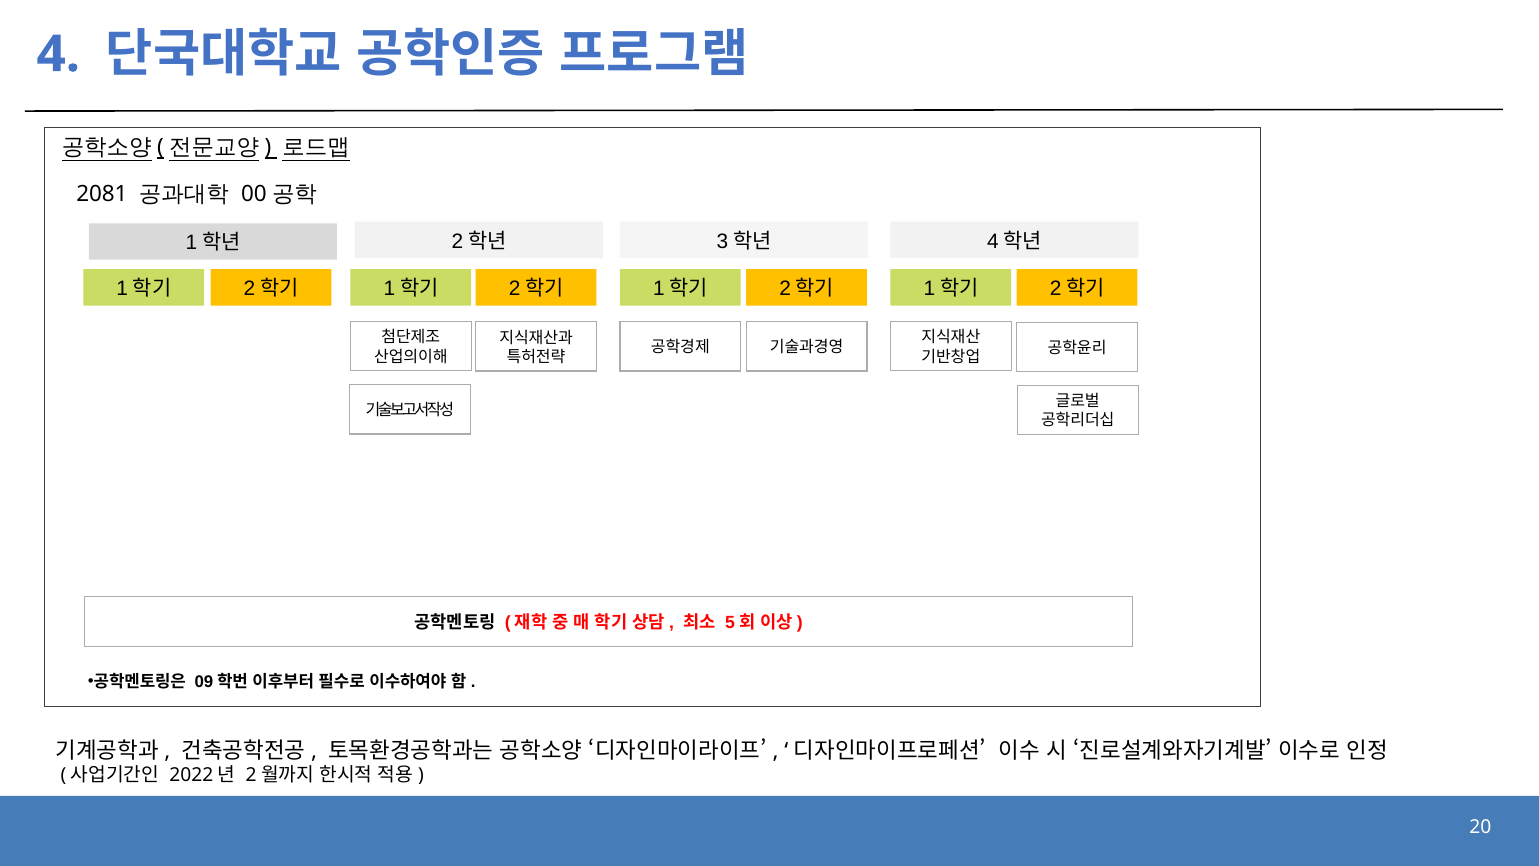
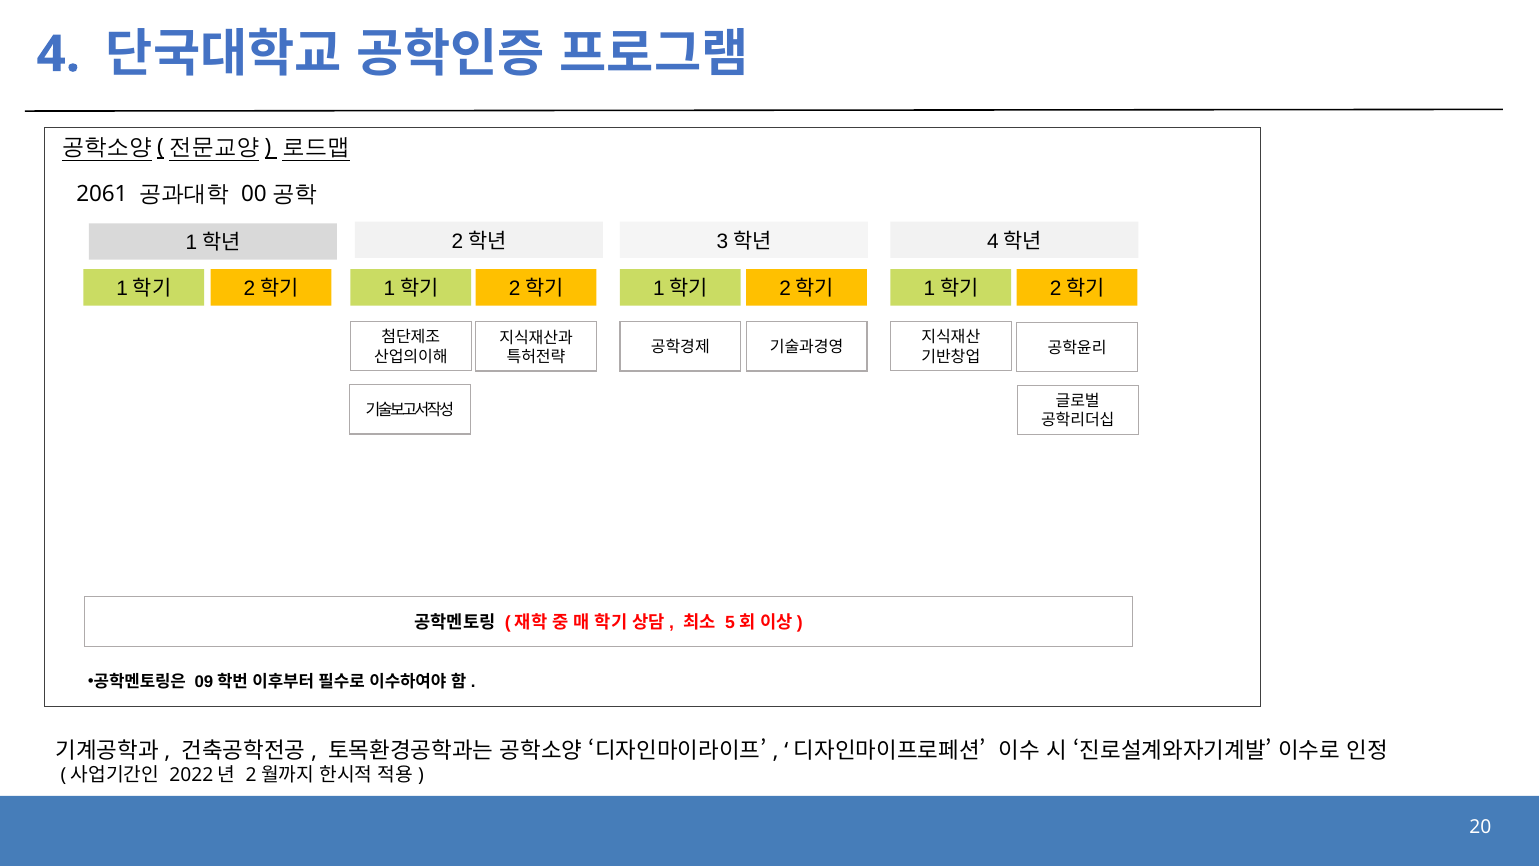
2081: 2081 -> 2061
